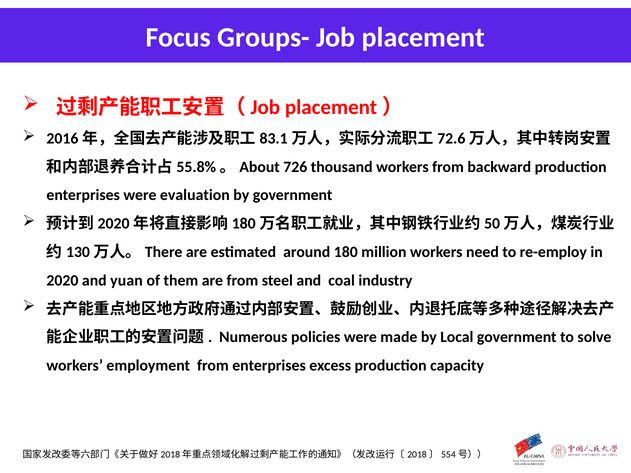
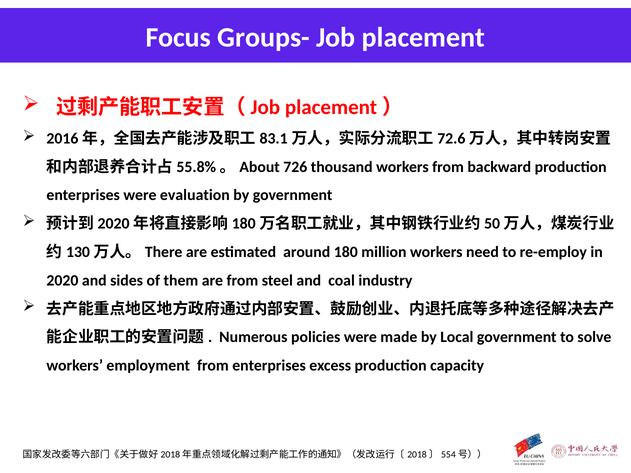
yuan: yuan -> sides
